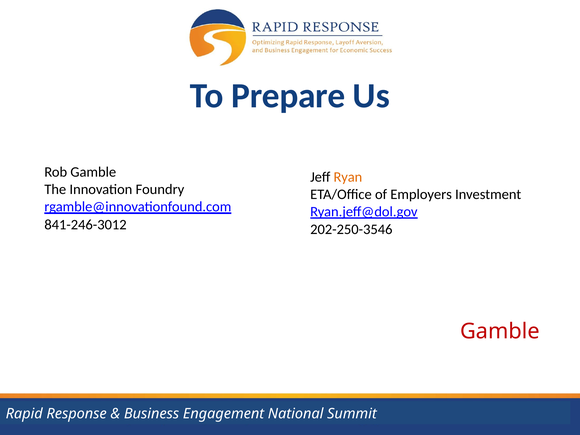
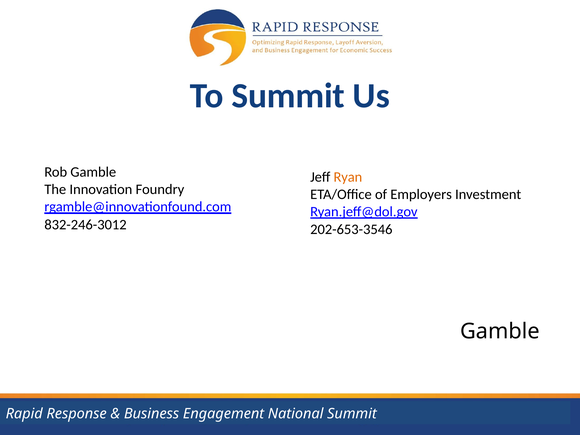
To Prepare: Prepare -> Summit
841-246-3012: 841-246-3012 -> 832-246-3012
202-250-3546: 202-250-3546 -> 202-653-3546
Gamble at (500, 331) colour: red -> black
